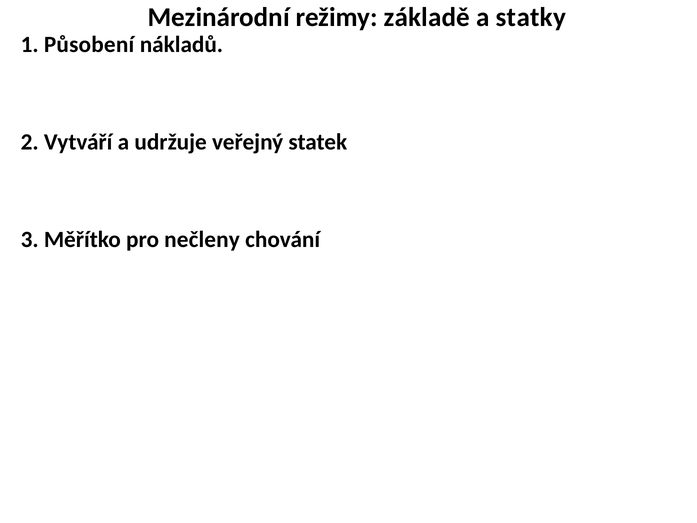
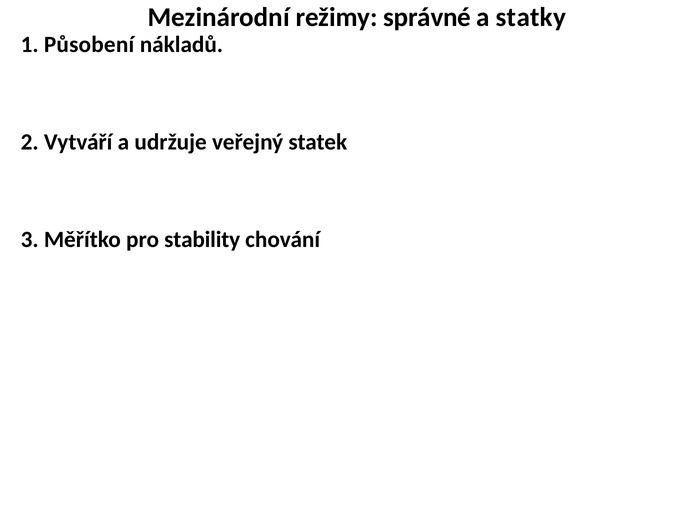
základě: základě -> správné
nečleny: nečleny -> stability
